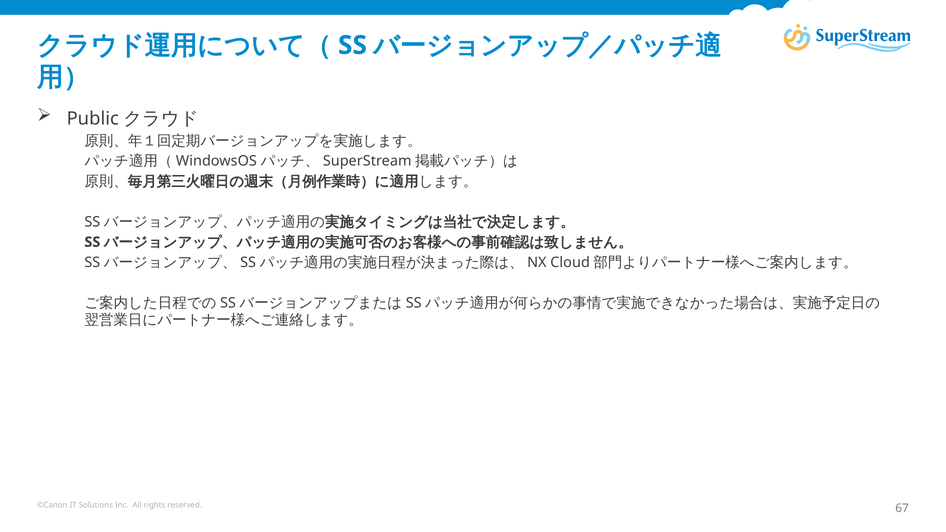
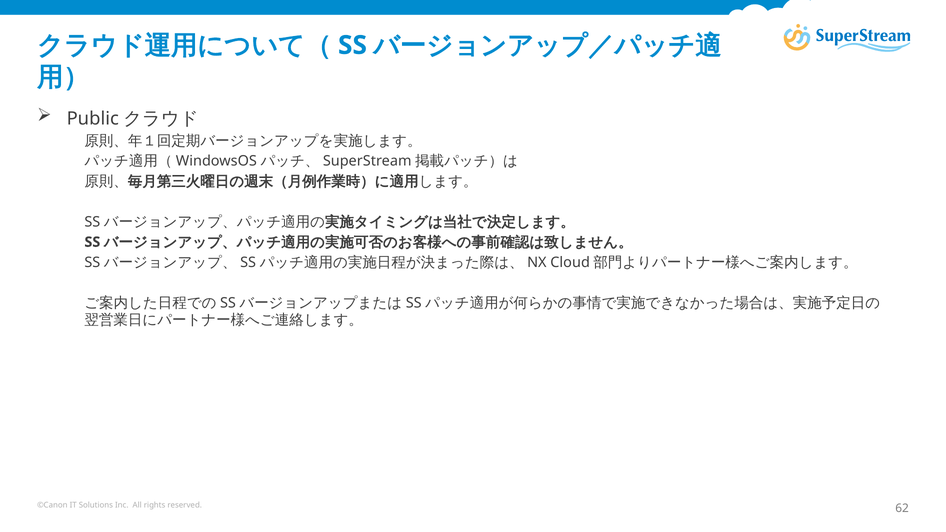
67: 67 -> 62
